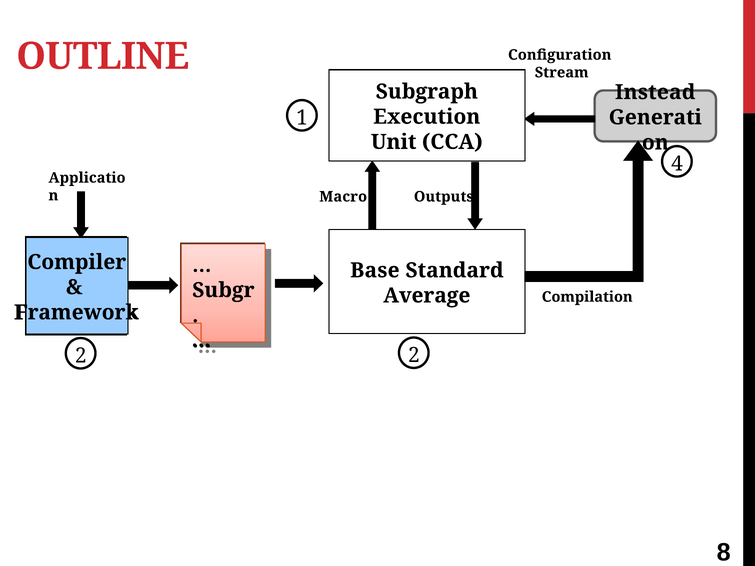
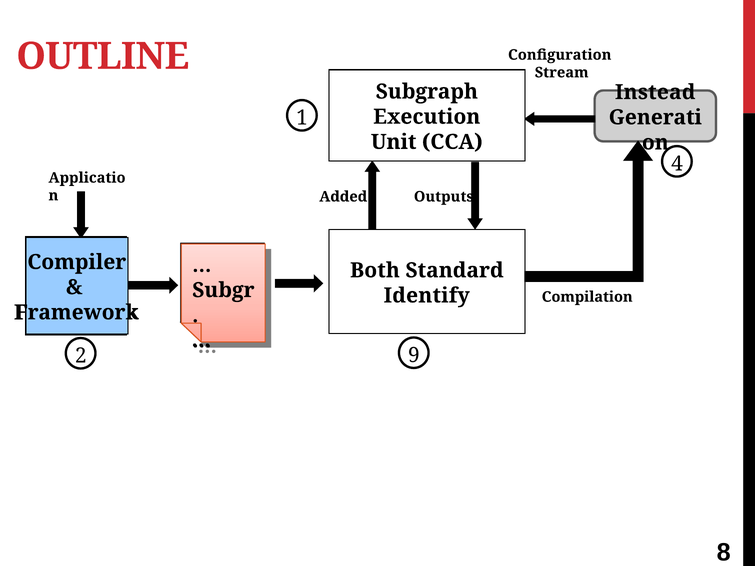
Macro: Macro -> Added
Base: Base -> Both
Average: Average -> Identify
2 2: 2 -> 9
